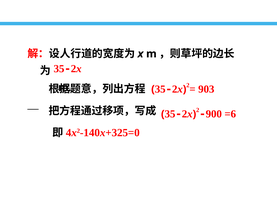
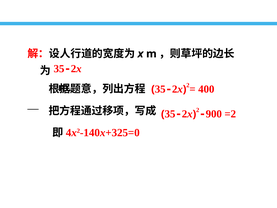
903: 903 -> 400
=6: =6 -> =2
